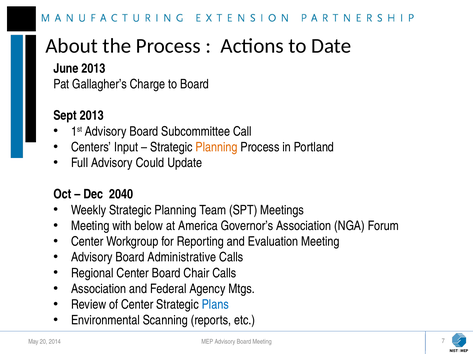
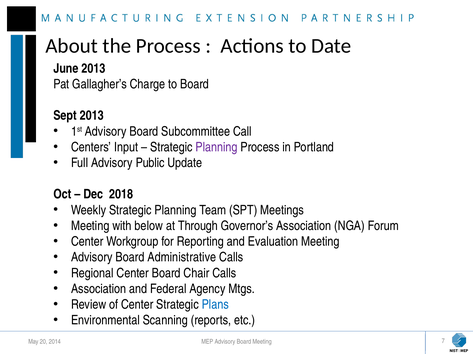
Planning at (217, 147) colour: orange -> purple
Could: Could -> Public
2040: 2040 -> 2018
America: America -> Through
